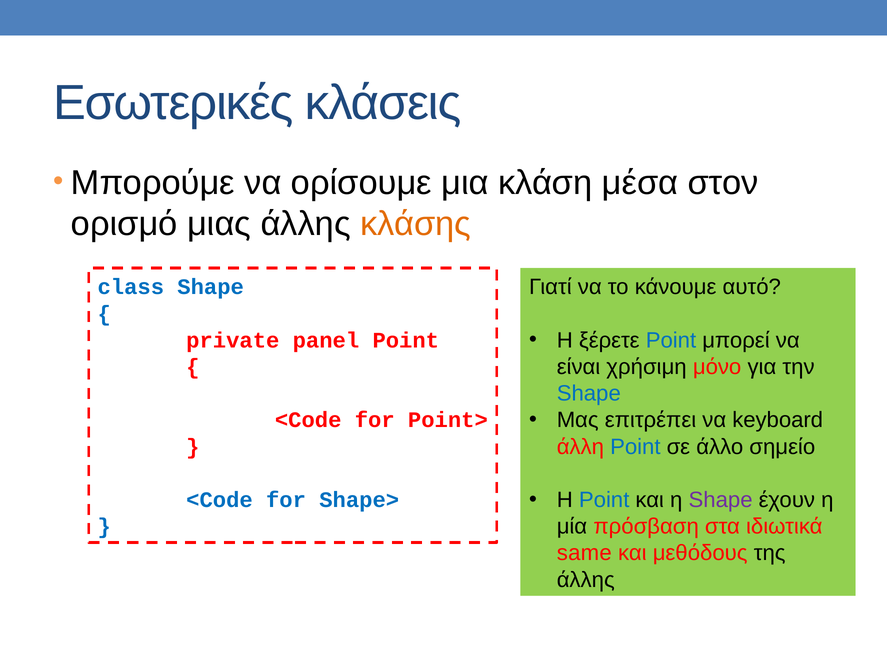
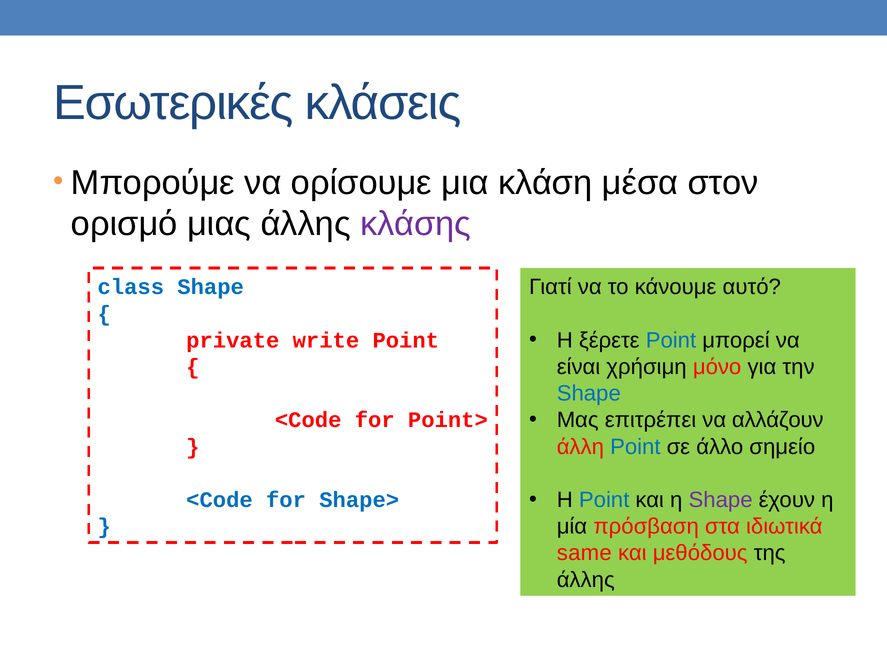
κλάσης colour: orange -> purple
panel: panel -> write
keyboard: keyboard -> αλλάζουν
